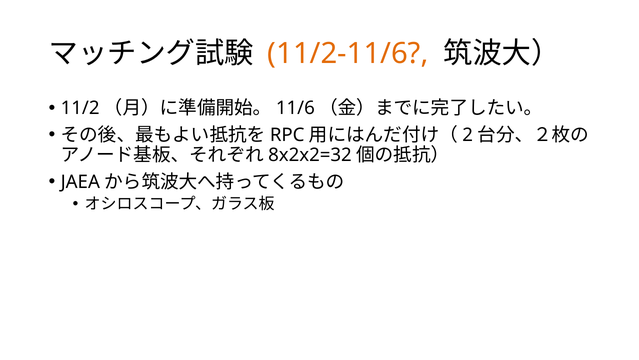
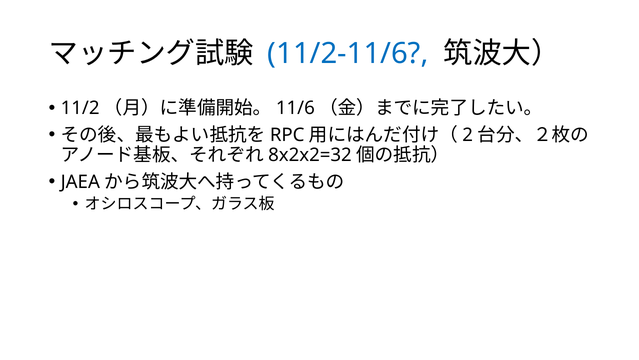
11/2-11/6 colour: orange -> blue
